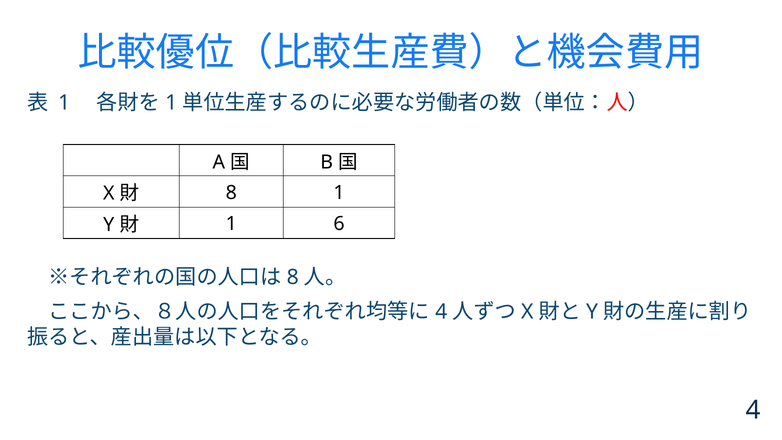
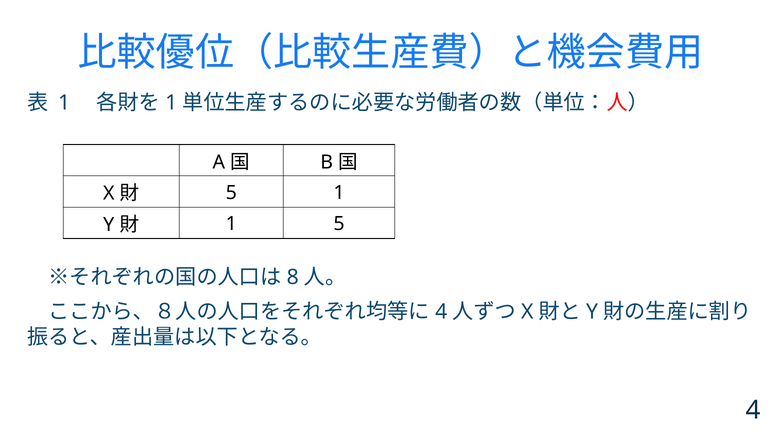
8 at (231, 193): 8 -> 5
1 6: 6 -> 5
